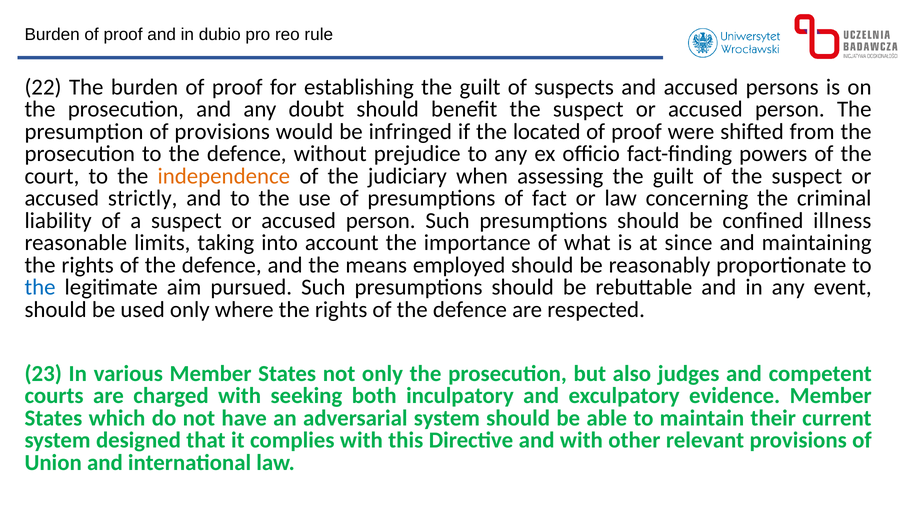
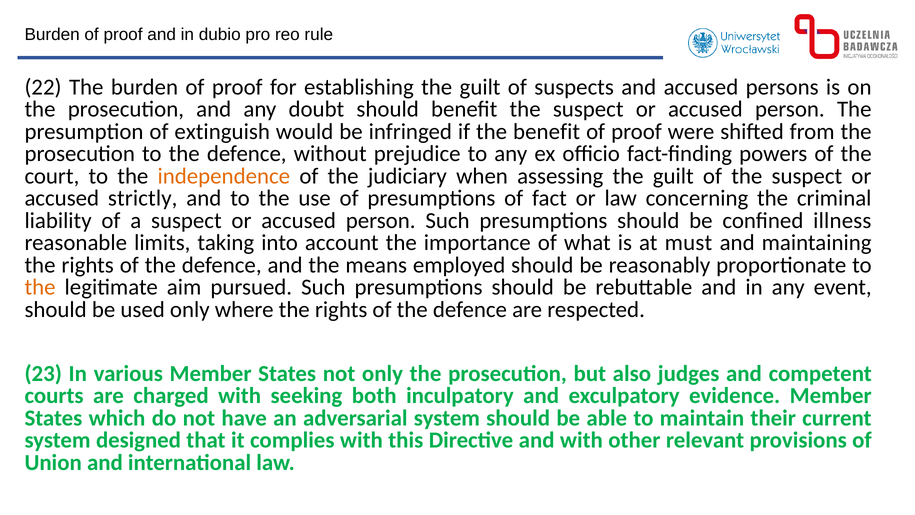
of provisions: provisions -> extinguish
the located: located -> benefit
since: since -> must
the at (40, 287) colour: blue -> orange
